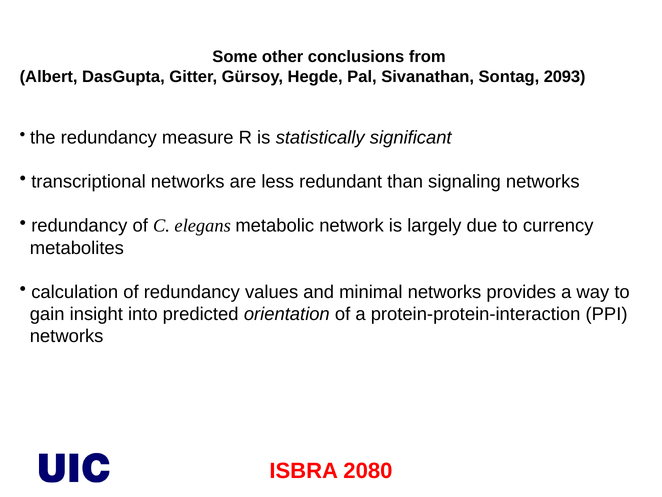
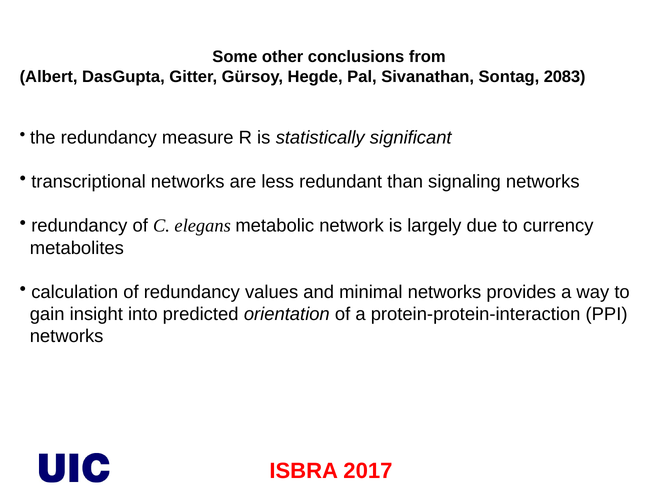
2093: 2093 -> 2083
2080: 2080 -> 2017
